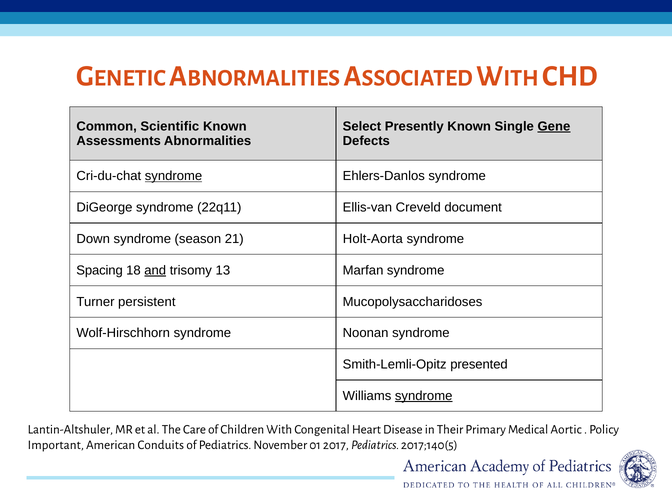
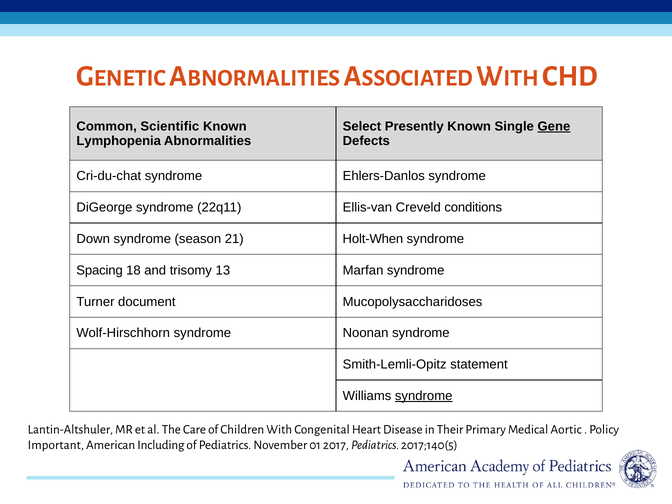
Assessments: Assessments -> Lymphopenia
syndrome at (174, 176) underline: present -> none
document: document -> conditions
Holt-Aorta: Holt-Aorta -> Holt-When
and underline: present -> none
persistent: persistent -> document
presented: presented -> statement
Conduits: Conduits -> Including
